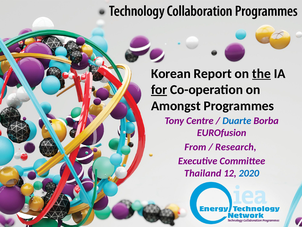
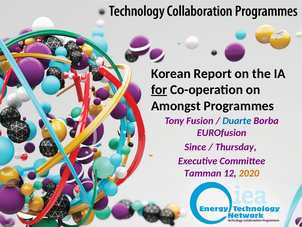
the underline: present -> none
Centre: Centre -> Fusion
From: From -> Since
Research: Research -> Thursday
Thailand: Thailand -> Tamman
2020 colour: blue -> orange
